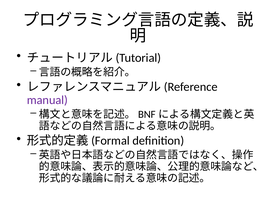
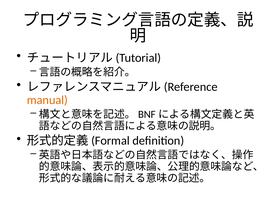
manual colour: purple -> orange
